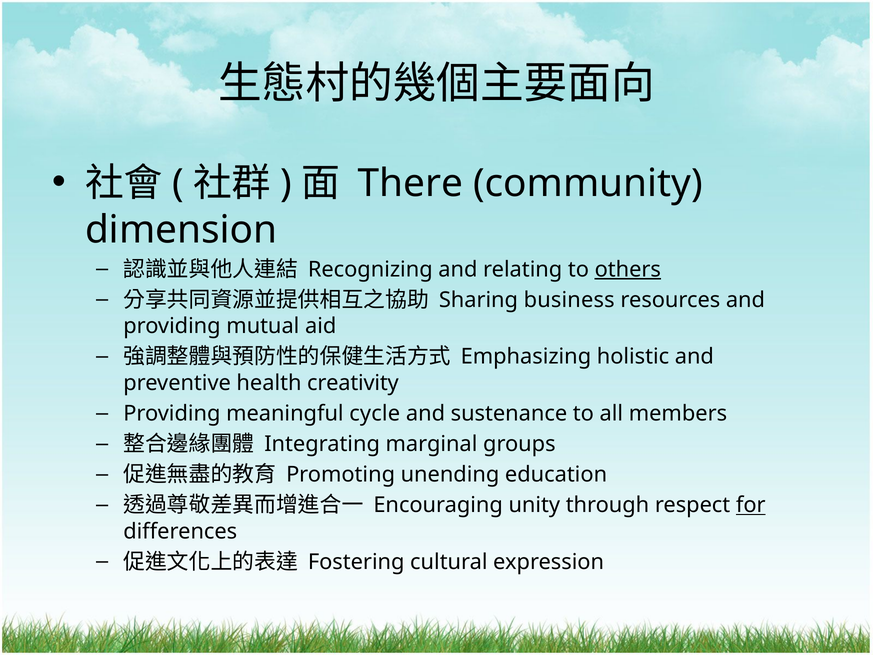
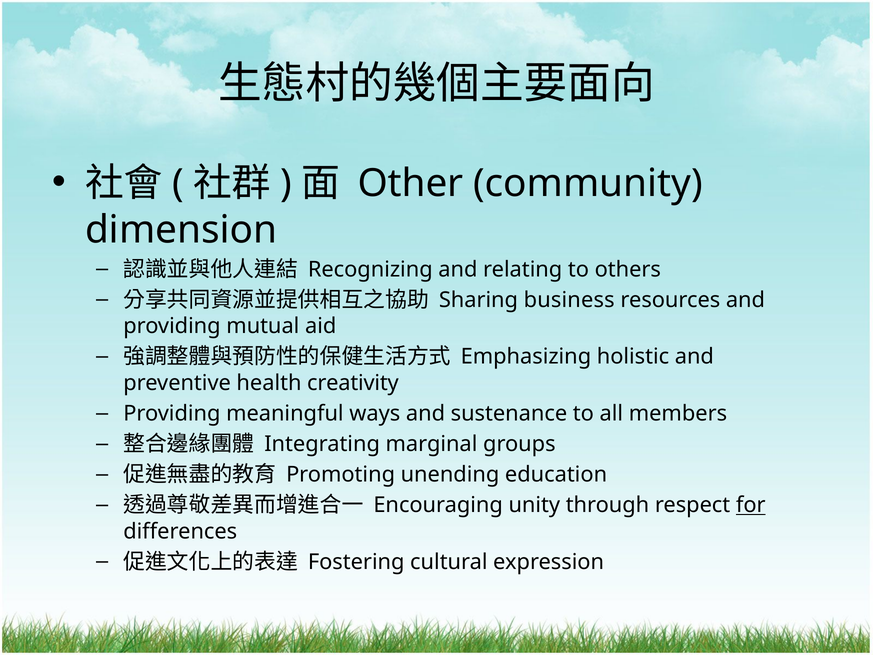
There: There -> Other
others underline: present -> none
cycle: cycle -> ways
